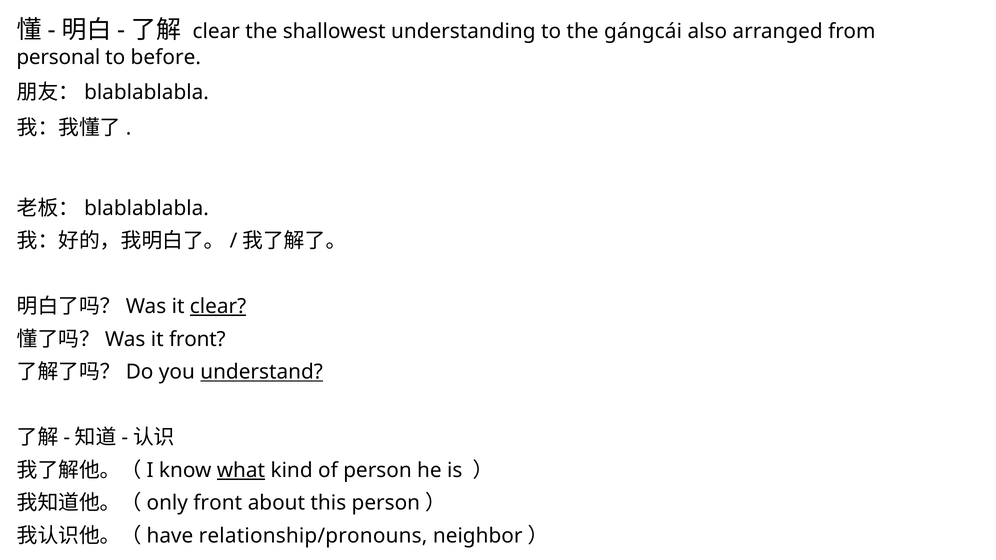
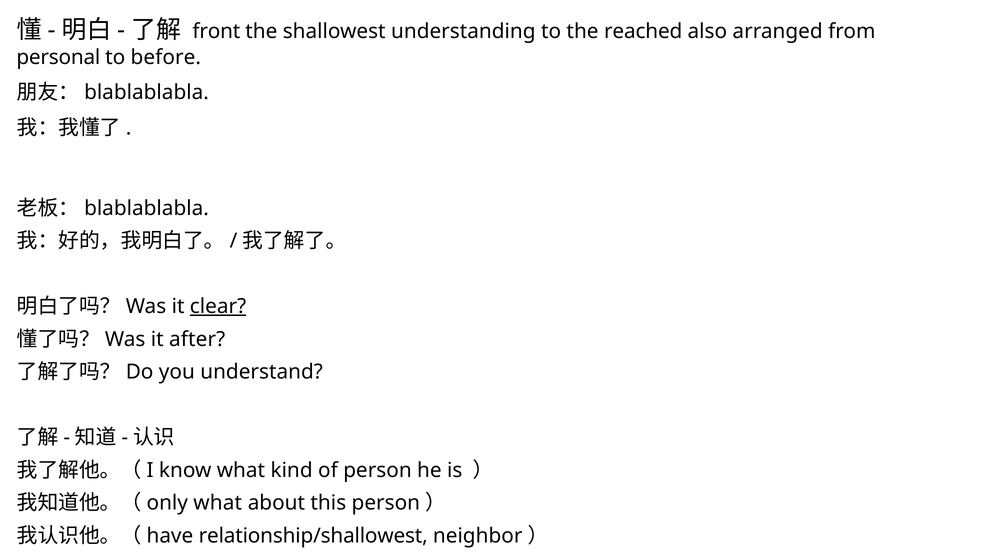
clear at (216, 32): clear -> front
gángcái: gángcái -> reached
it front: front -> after
understand underline: present -> none
what at (241, 470) underline: present -> none
front at (218, 503): front -> what
relationship/pronouns: relationship/pronouns -> relationship/shallowest
